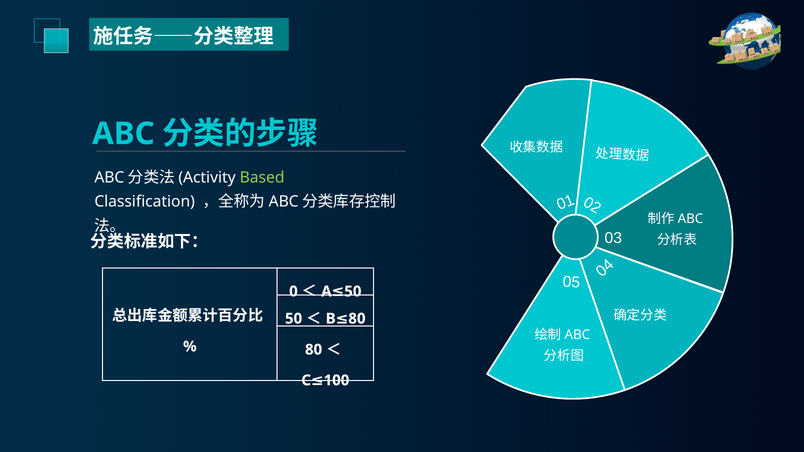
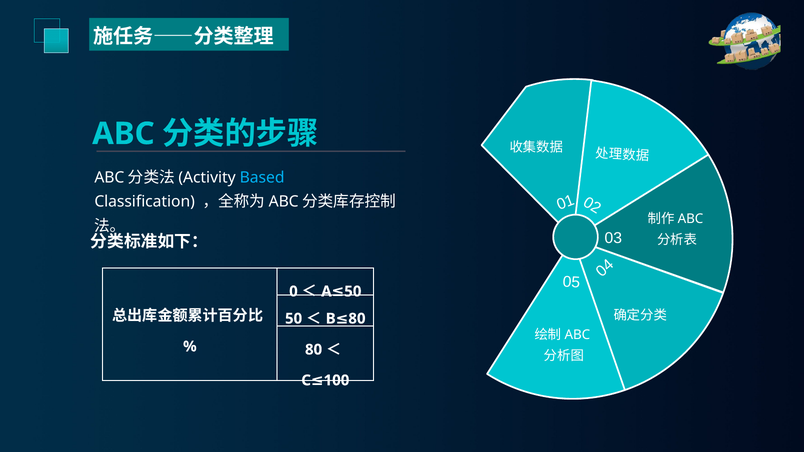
Based colour: light green -> light blue
